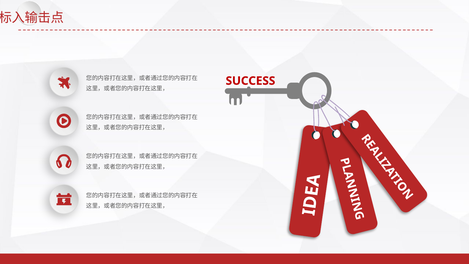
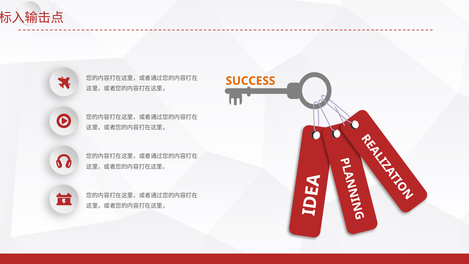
SUCCESS colour: red -> orange
